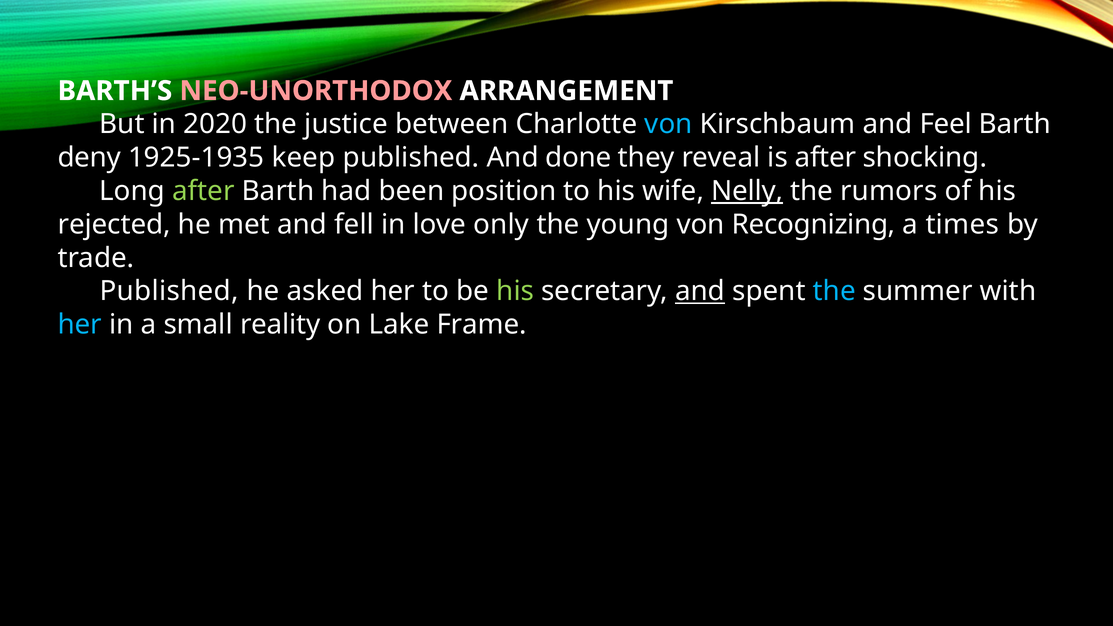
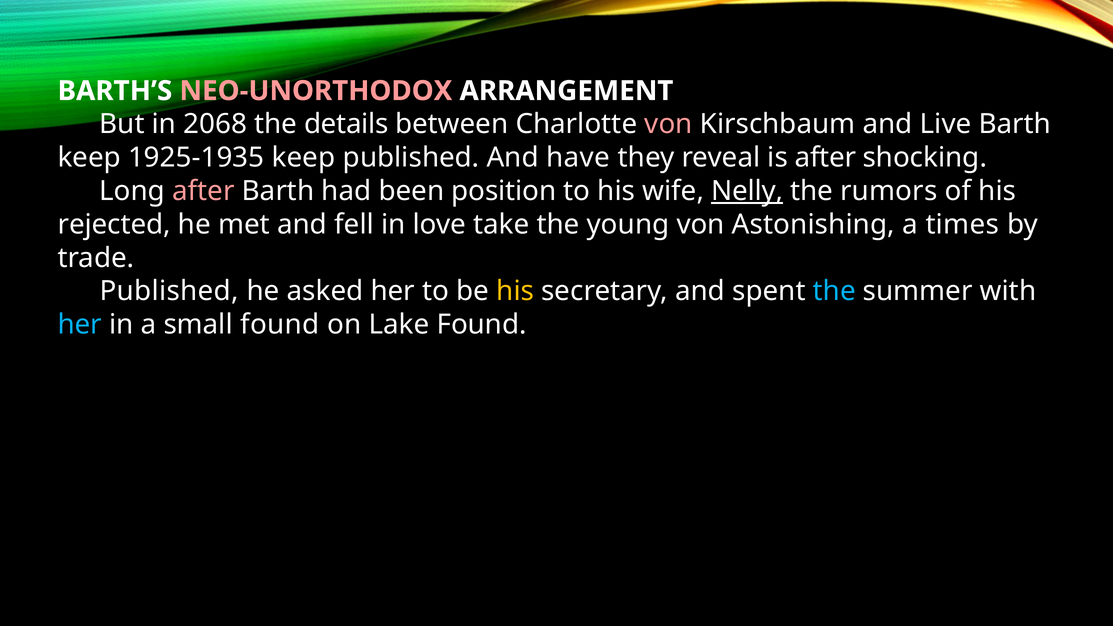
2020: 2020 -> 2068
justice: justice -> details
von at (669, 124) colour: light blue -> pink
Feel: Feel -> Live
deny at (89, 158): deny -> keep
done: done -> have
after at (203, 191) colour: light green -> pink
only: only -> take
Recognizing: Recognizing -> Astonishing
his at (515, 291) colour: light green -> yellow
and at (700, 291) underline: present -> none
small reality: reality -> found
Lake Frame: Frame -> Found
